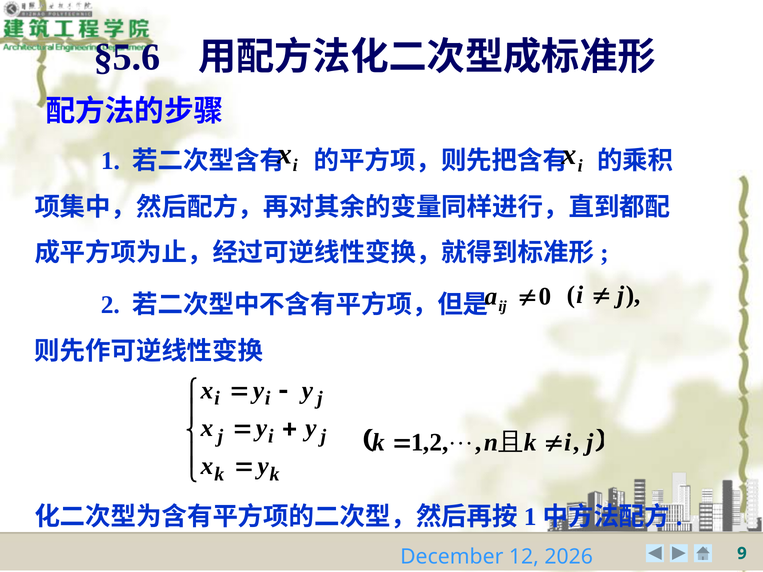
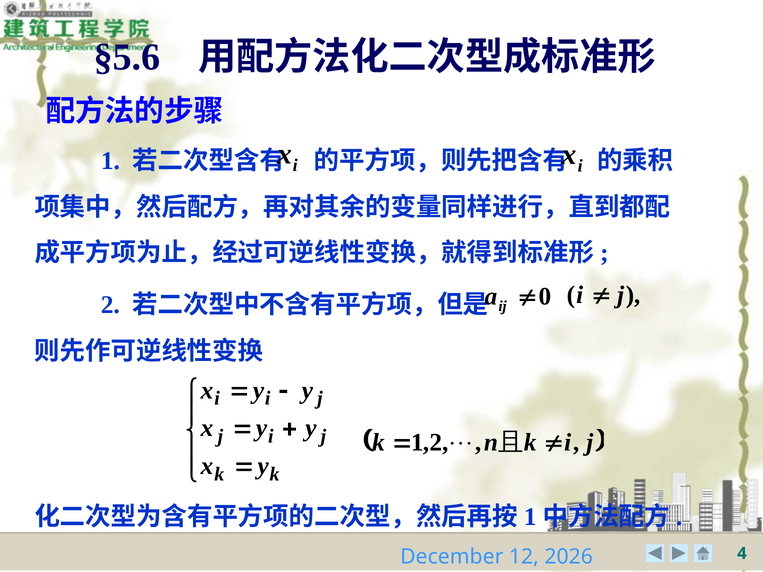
9: 9 -> 4
